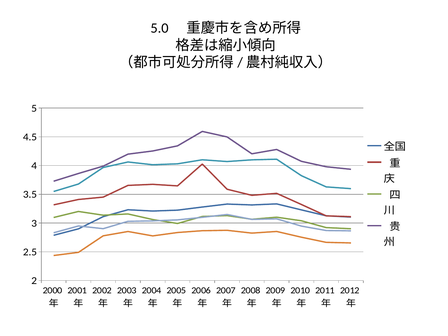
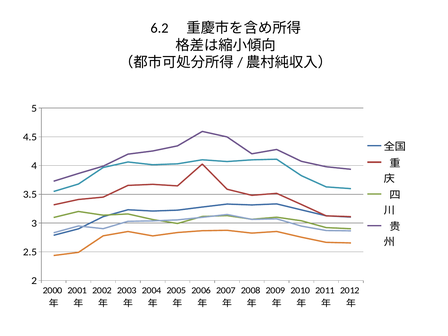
5.0: 5.0 -> 6.2
